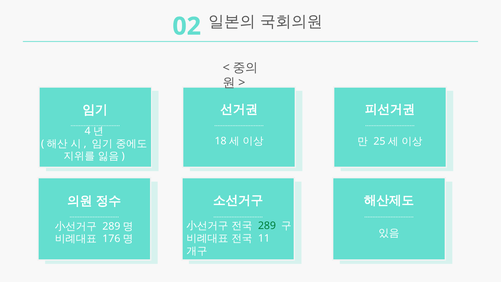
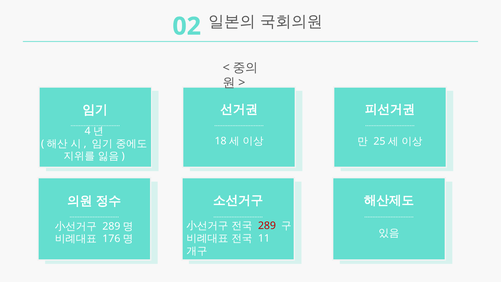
289 colour: green -> red
